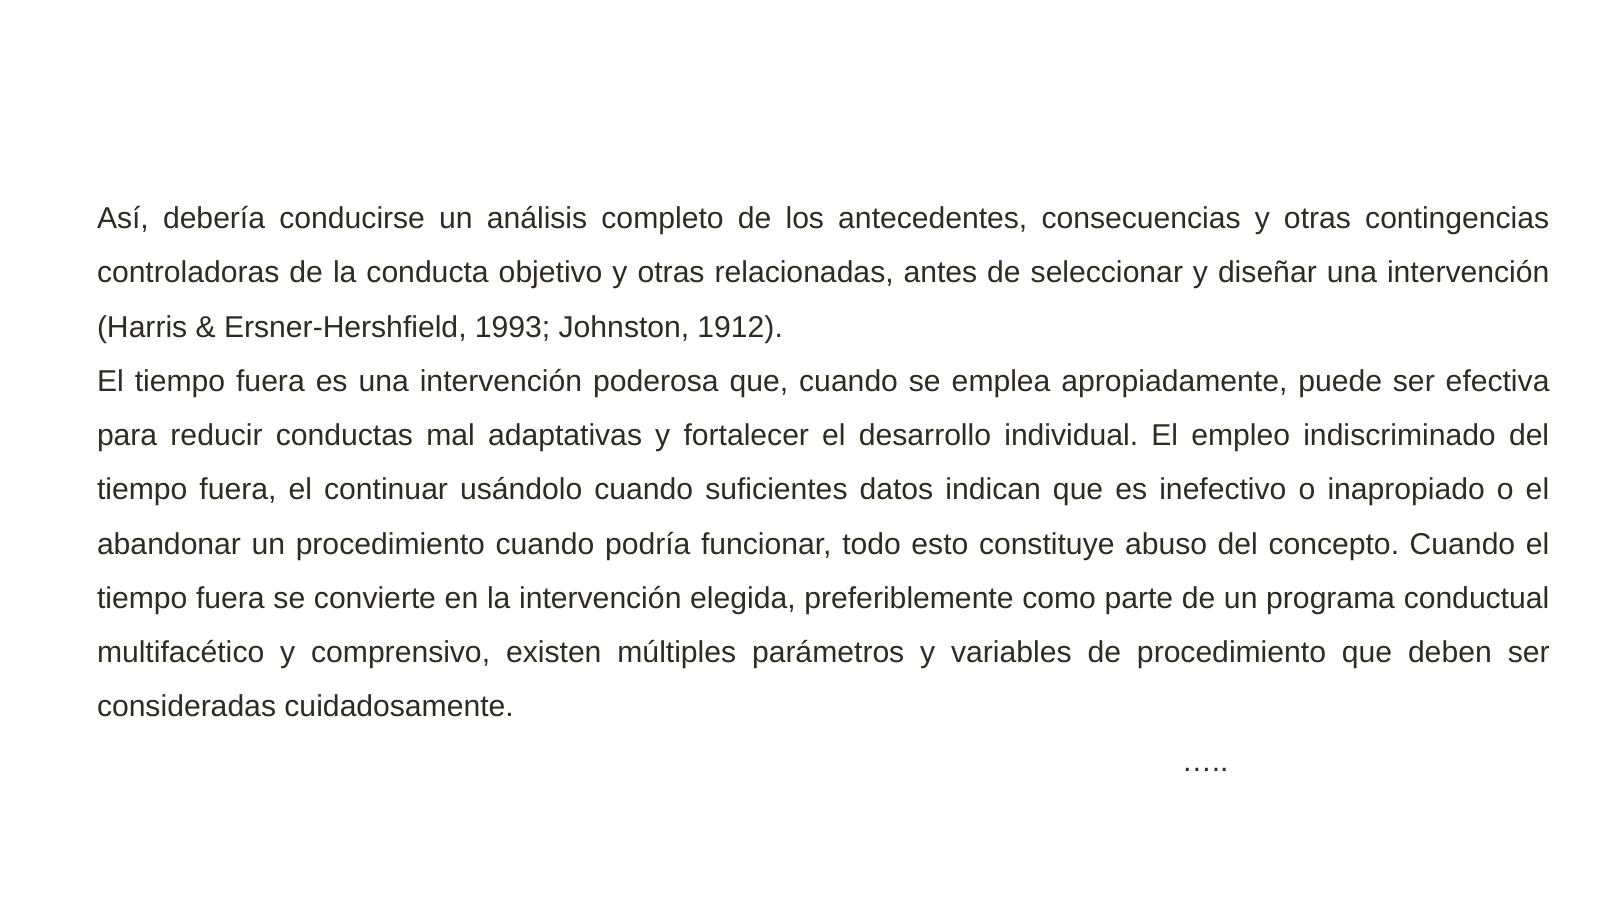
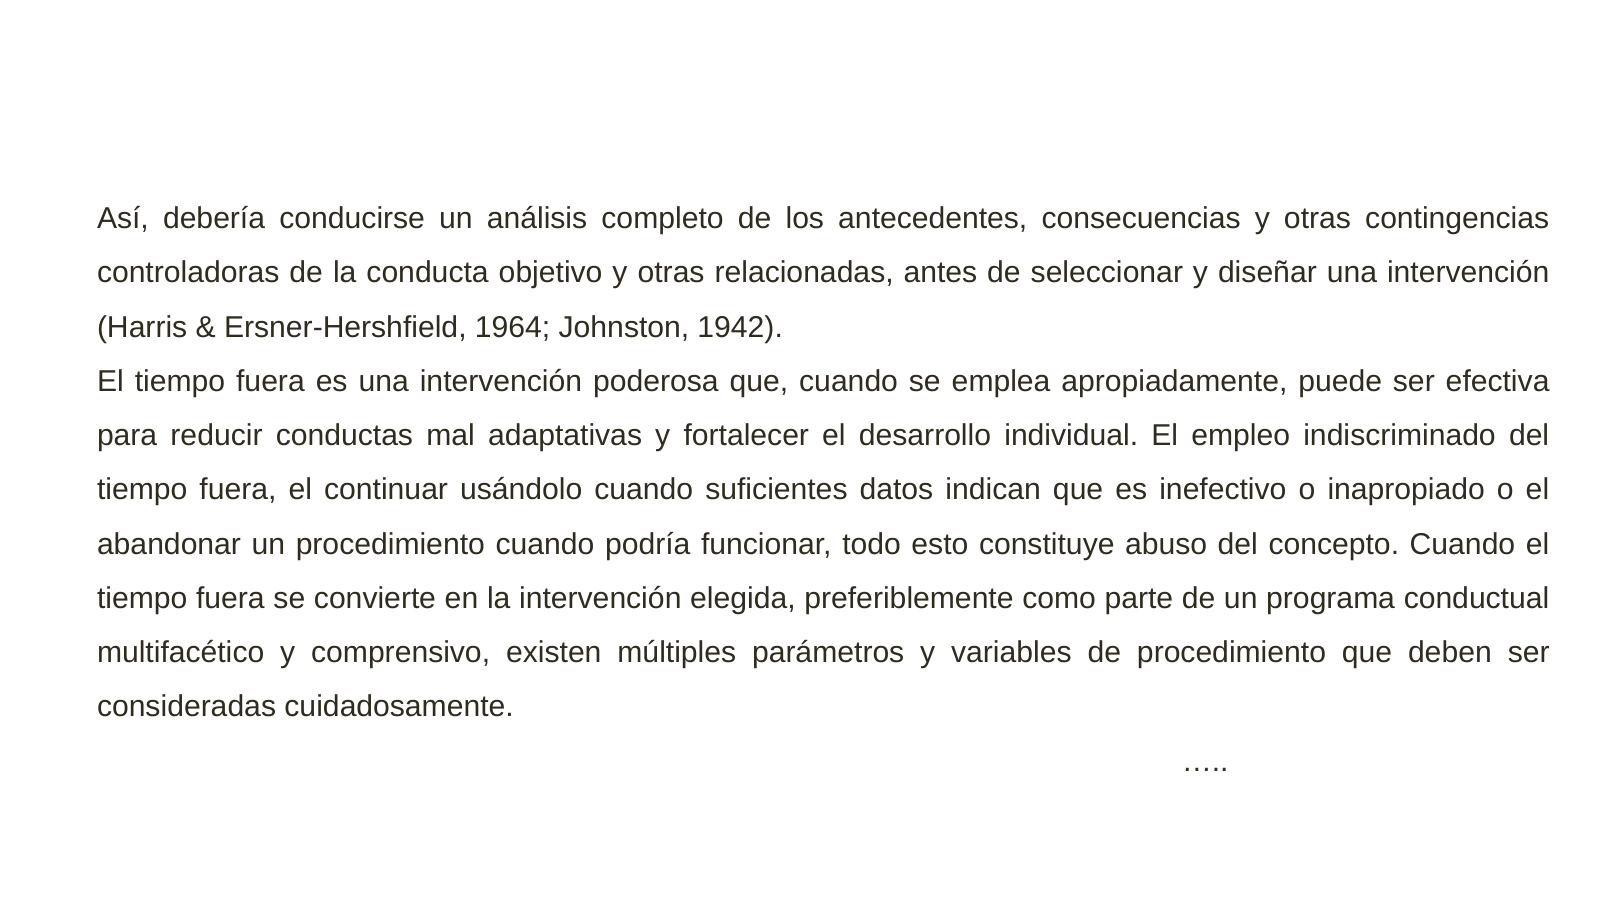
1993: 1993 -> 1964
1912: 1912 -> 1942
